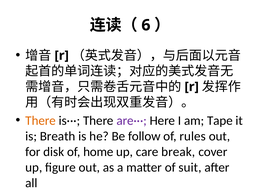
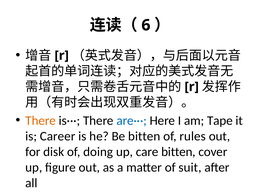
are··· colour: purple -> blue
Breath: Breath -> Career
Be follow: follow -> bitten
home: home -> doing
care break: break -> bitten
